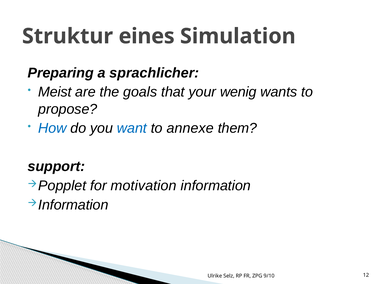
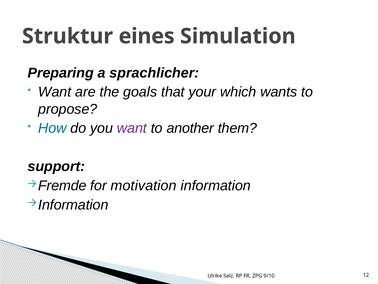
Meist at (55, 92): Meist -> Want
wenig: wenig -> which
want at (132, 128) colour: blue -> purple
annexe: annexe -> another
Popplet: Popplet -> Fremde
